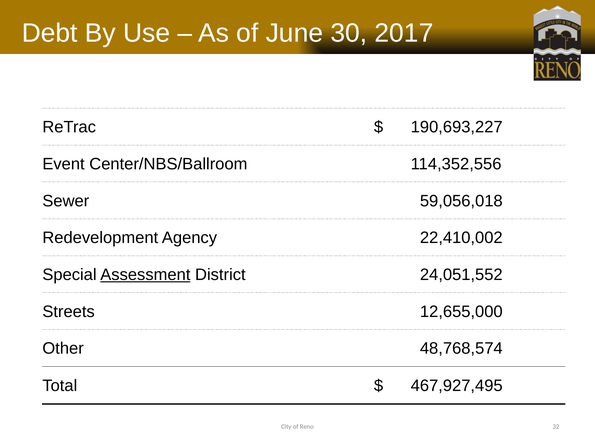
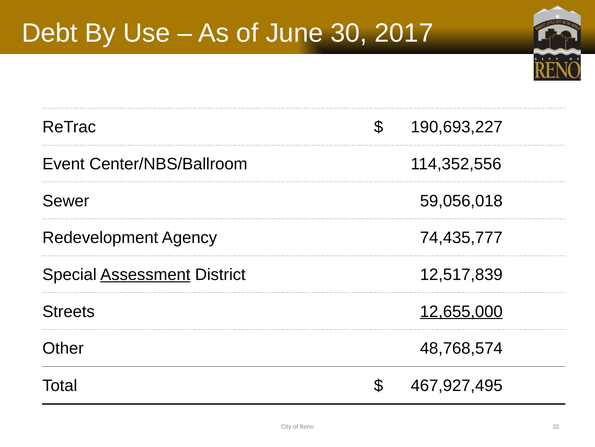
22,410,002: 22,410,002 -> 74,435,777
24,051,552: 24,051,552 -> 12,517,839
12,655,000 underline: none -> present
